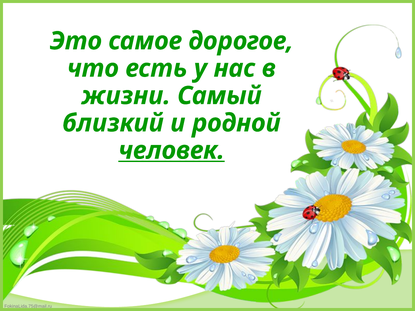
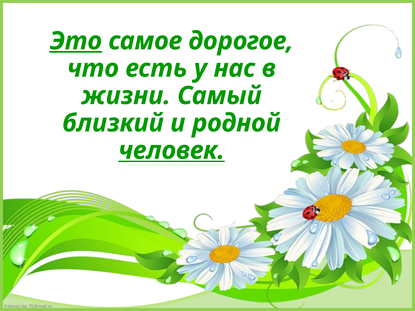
Это underline: none -> present
